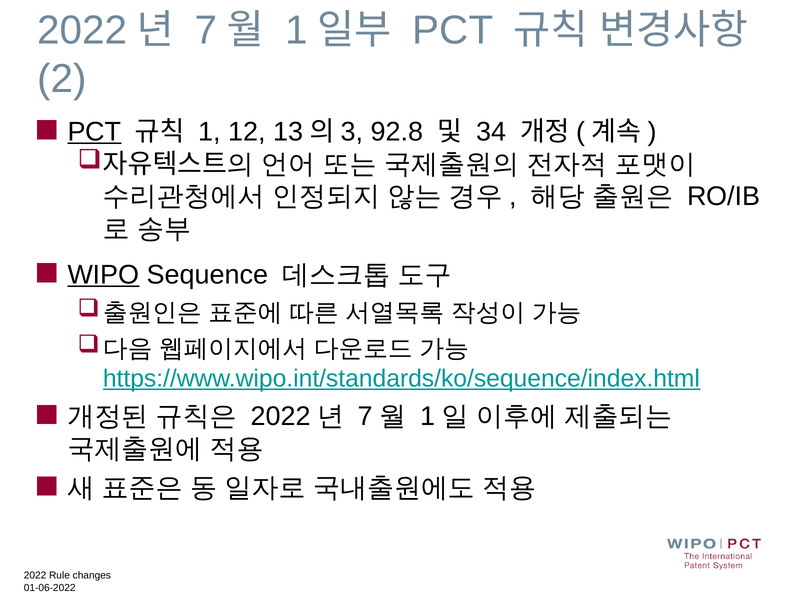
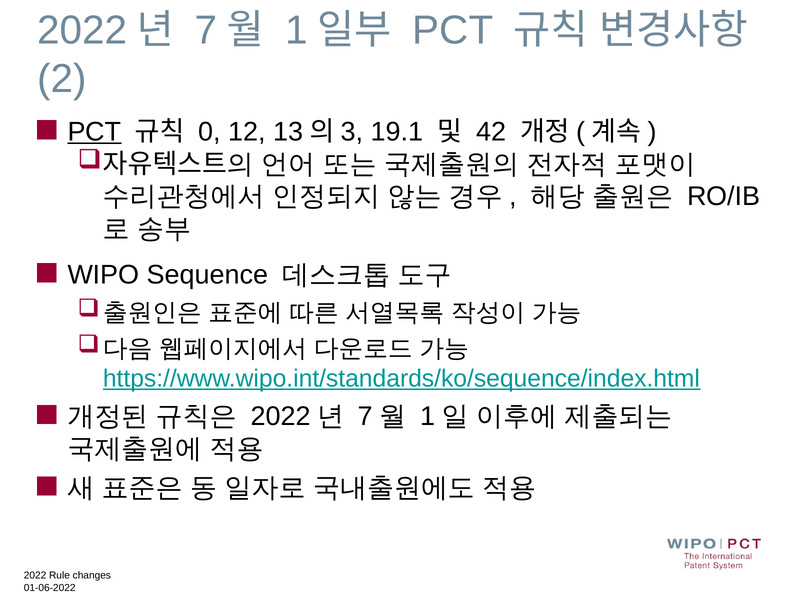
1 at (210, 132): 1 -> 0
92.8: 92.8 -> 19.1
34: 34 -> 42
WIPO underline: present -> none
